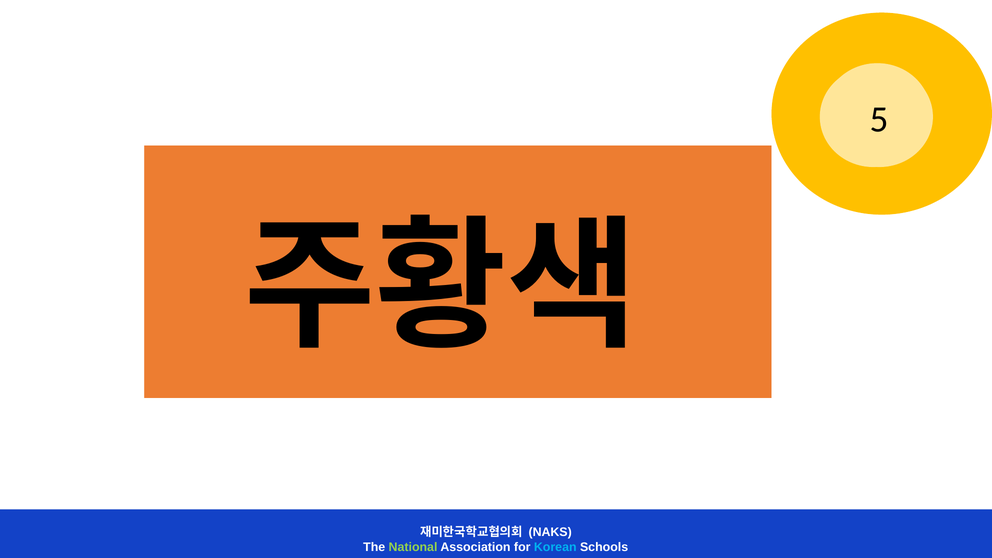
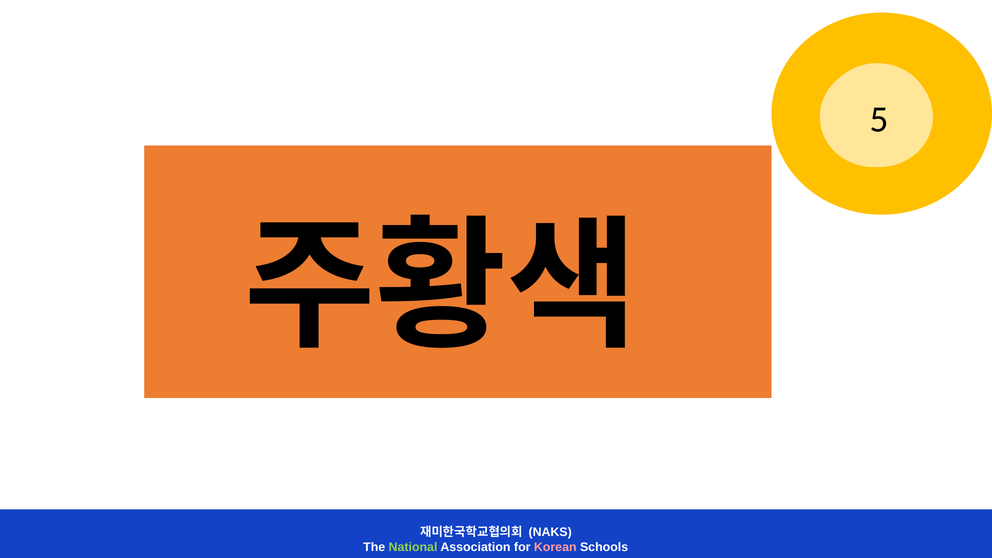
Korean colour: light blue -> pink
